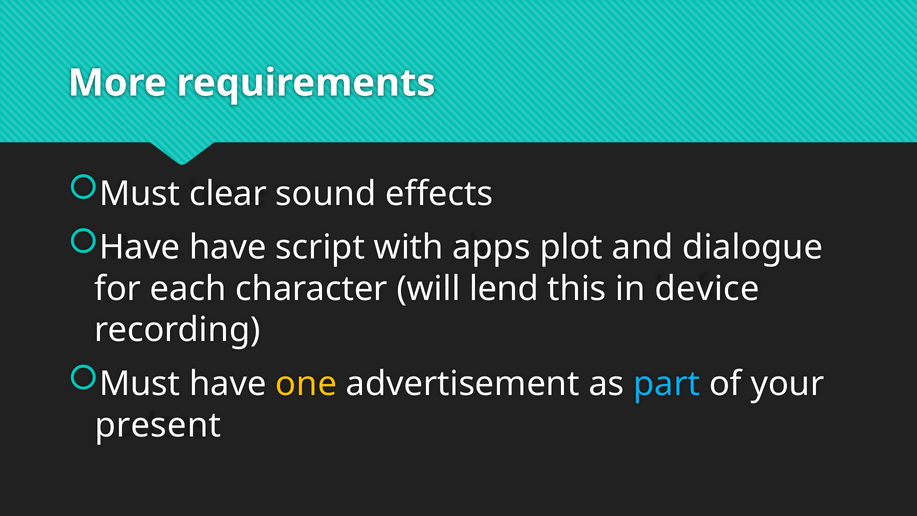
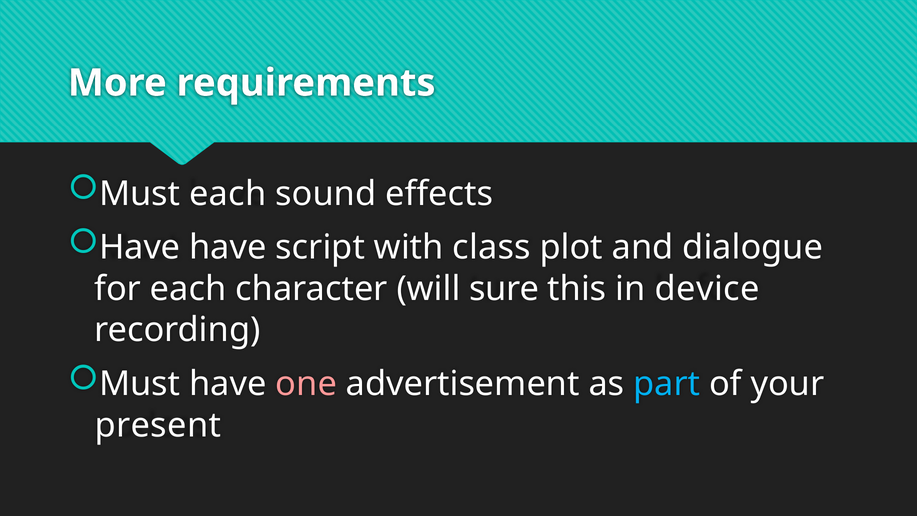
Must clear: clear -> each
apps: apps -> class
lend: lend -> sure
one colour: yellow -> pink
